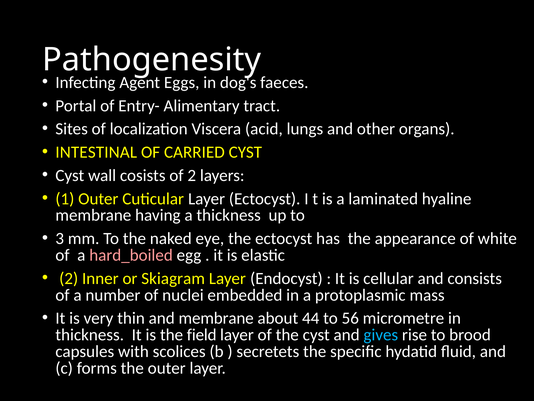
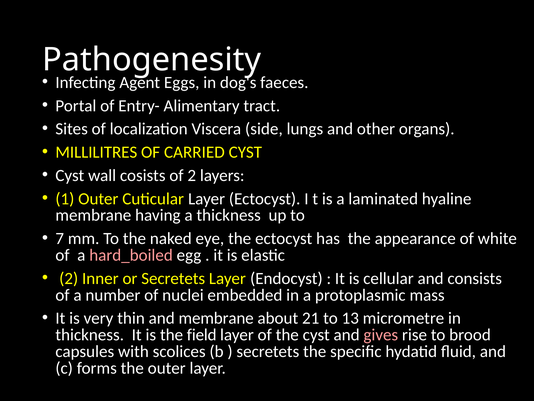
acid: acid -> side
INTESTINAL: INTESTINAL -> MILLILITRES
3: 3 -> 7
or Skiagram: Skiagram -> Secretets
44: 44 -> 21
56: 56 -> 13
gives colour: light blue -> pink
